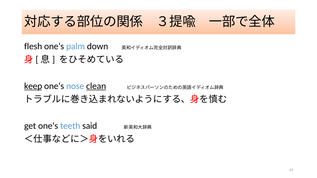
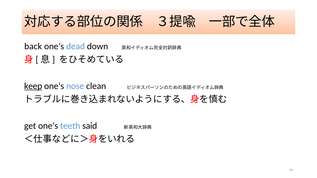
flesh: flesh -> back
palm: palm -> dead
clean underline: present -> none
